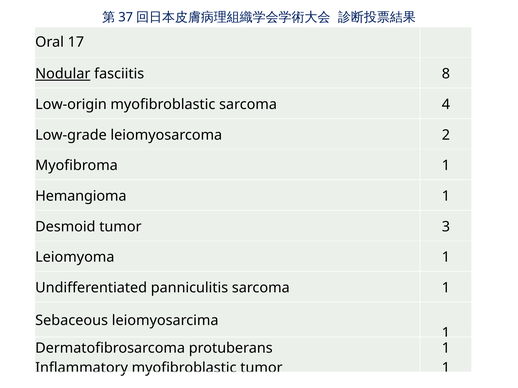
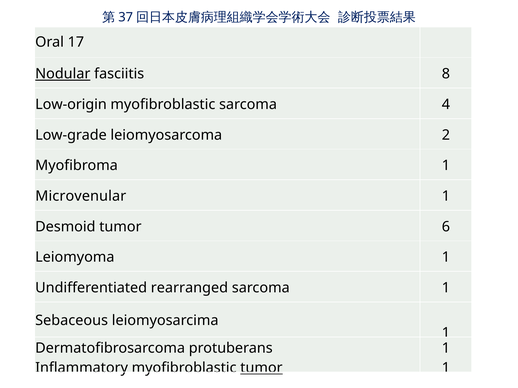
Hemangioma: Hemangioma -> Microvenular
3: 3 -> 6
panniculitis: panniculitis -> rearranged
tumor at (261, 368) underline: none -> present
